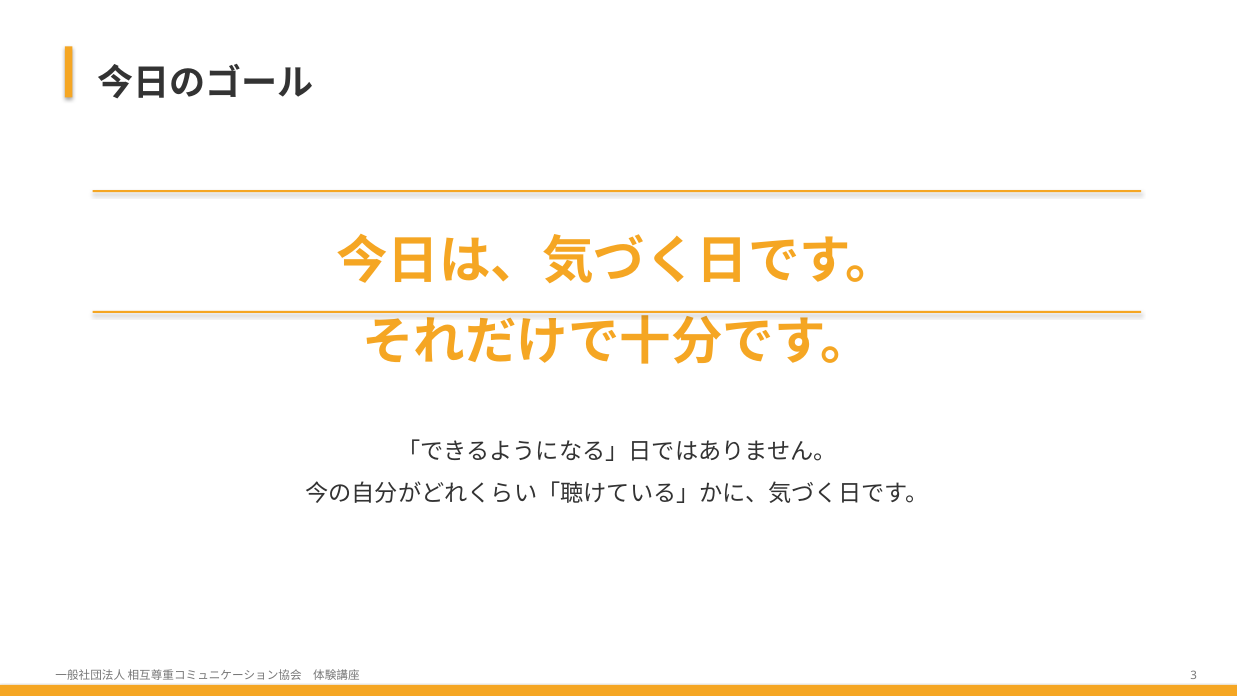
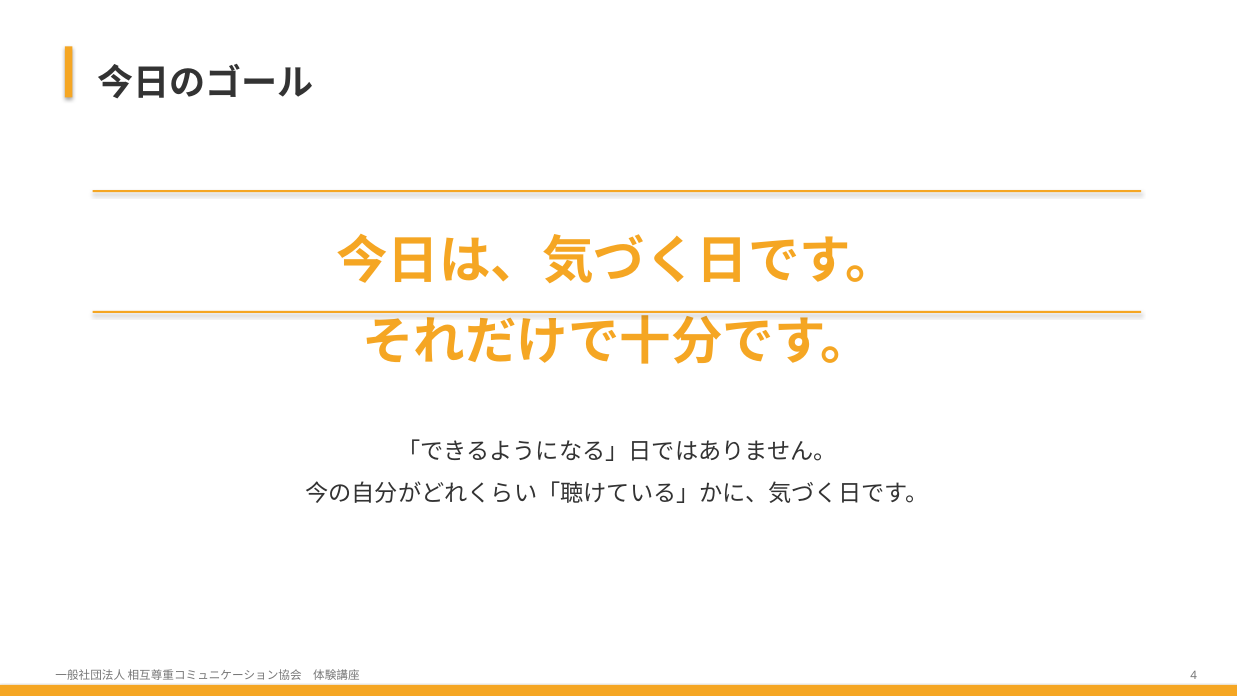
3: 3 -> 4
